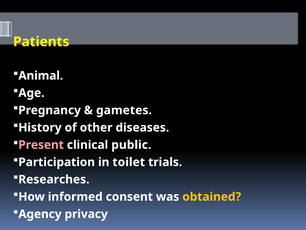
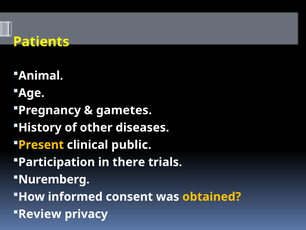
Present colour: pink -> yellow
toilet: toilet -> there
Researches: Researches -> Nuremberg
Agency: Agency -> Review
